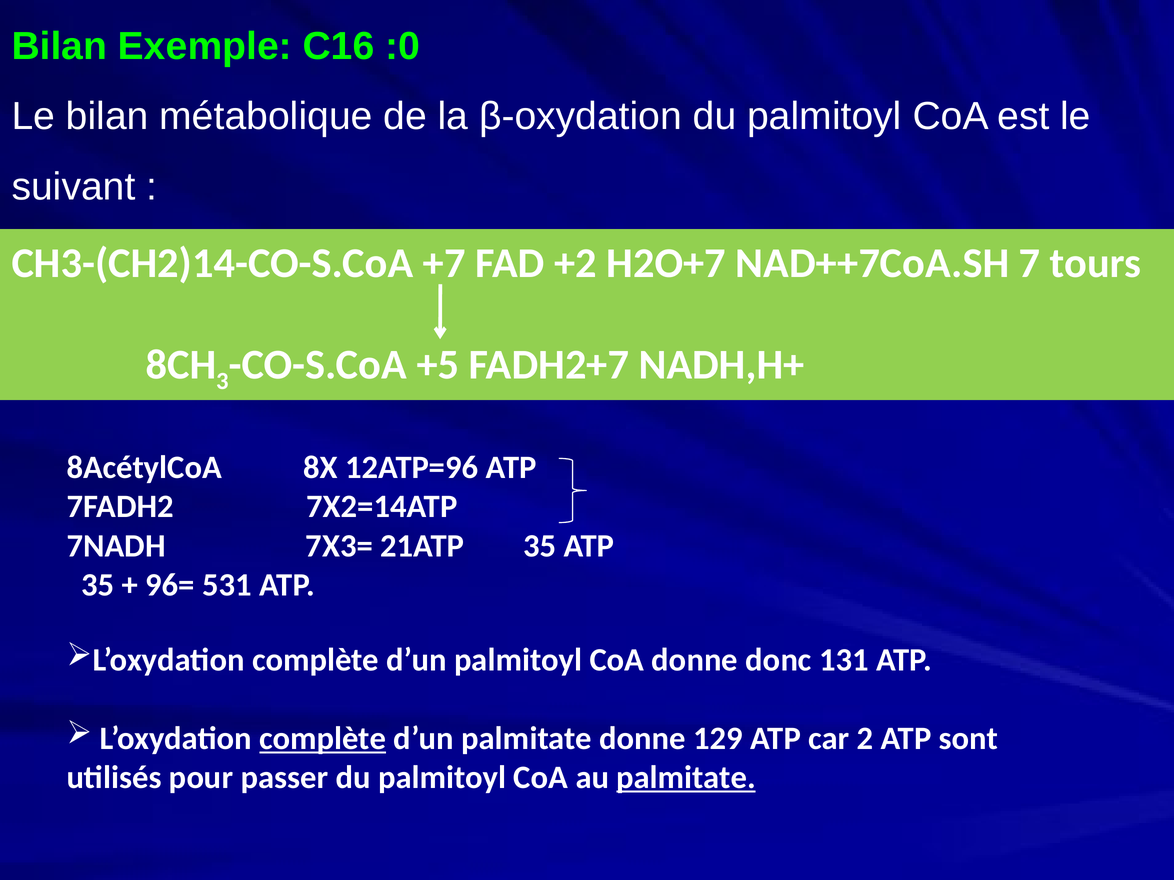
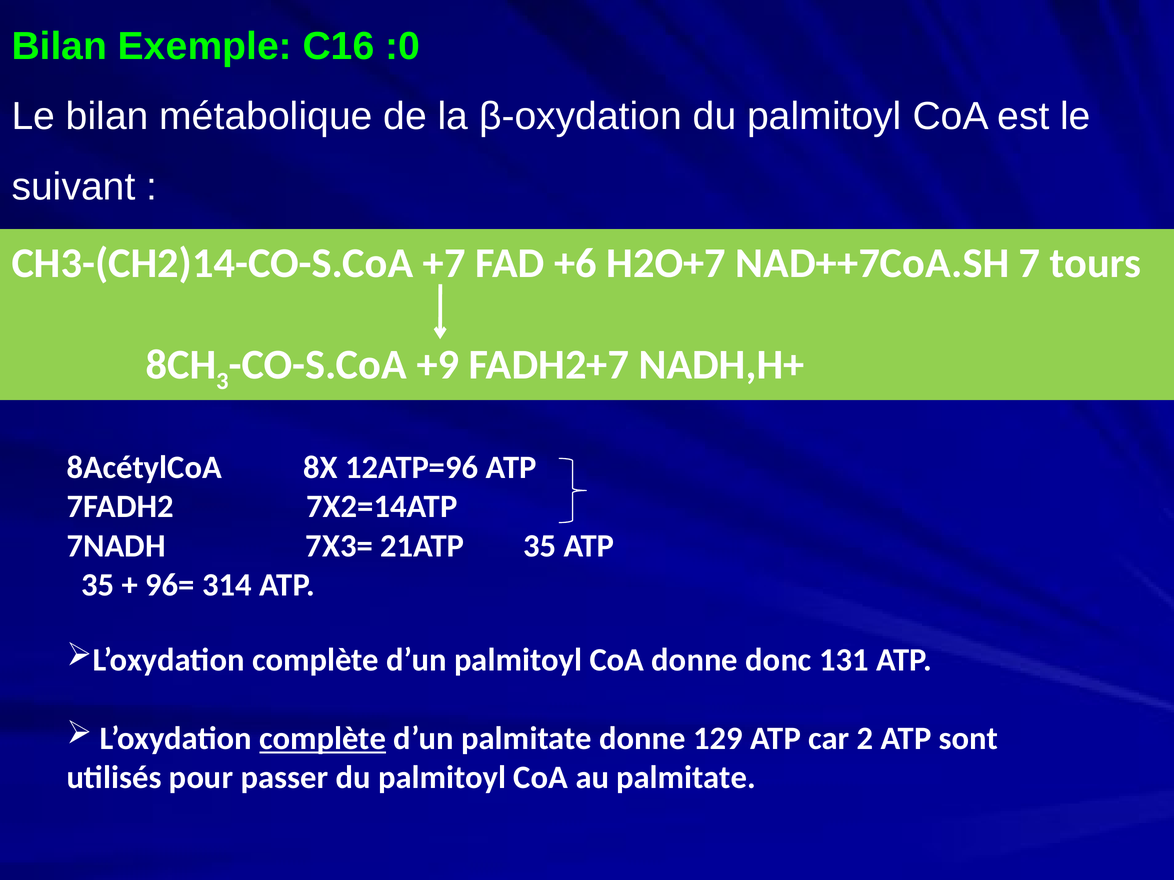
+2: +2 -> +6
+5: +5 -> +9
531: 531 -> 314
palmitate at (686, 778) underline: present -> none
